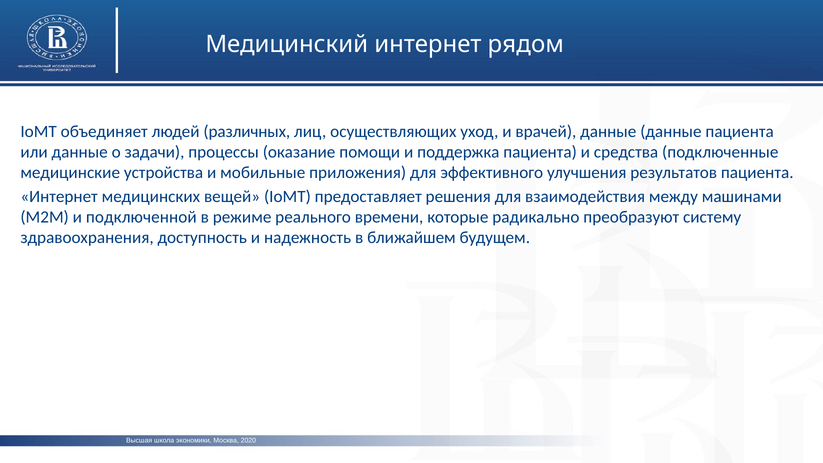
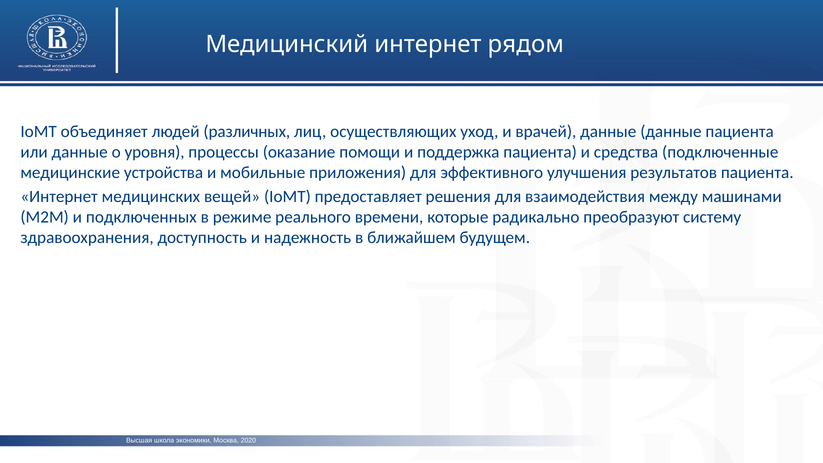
задачи: задачи -> уровня
подключенной: подключенной -> подключенных
